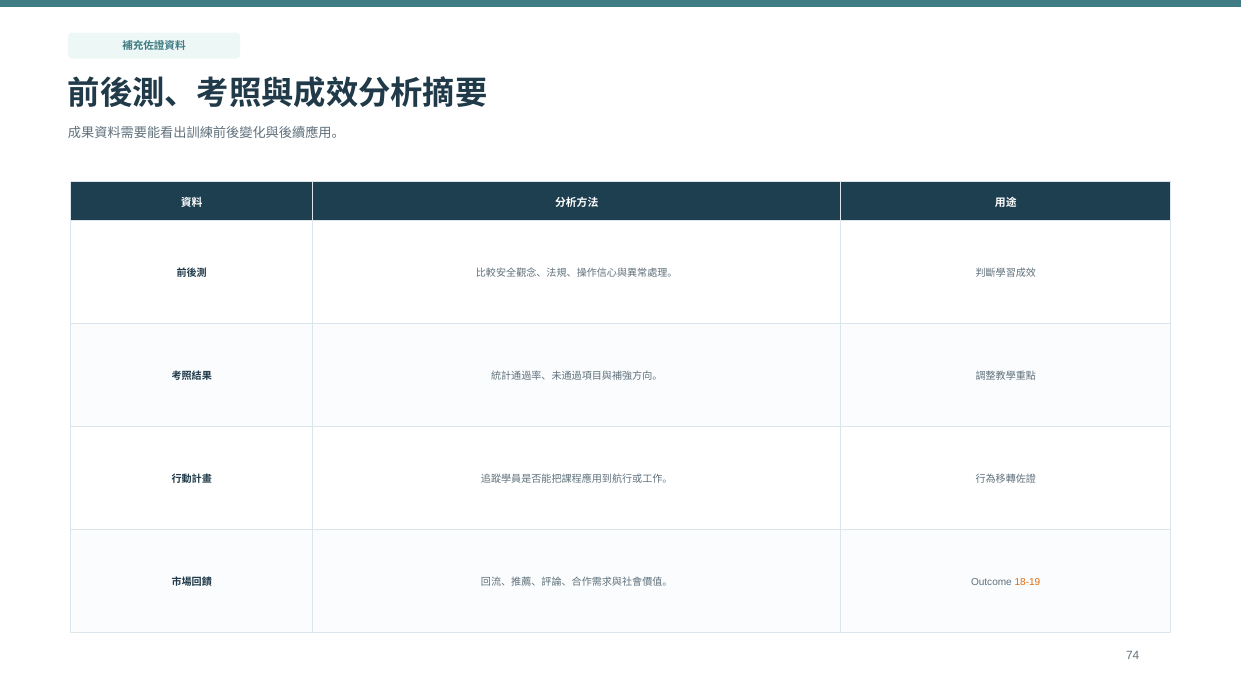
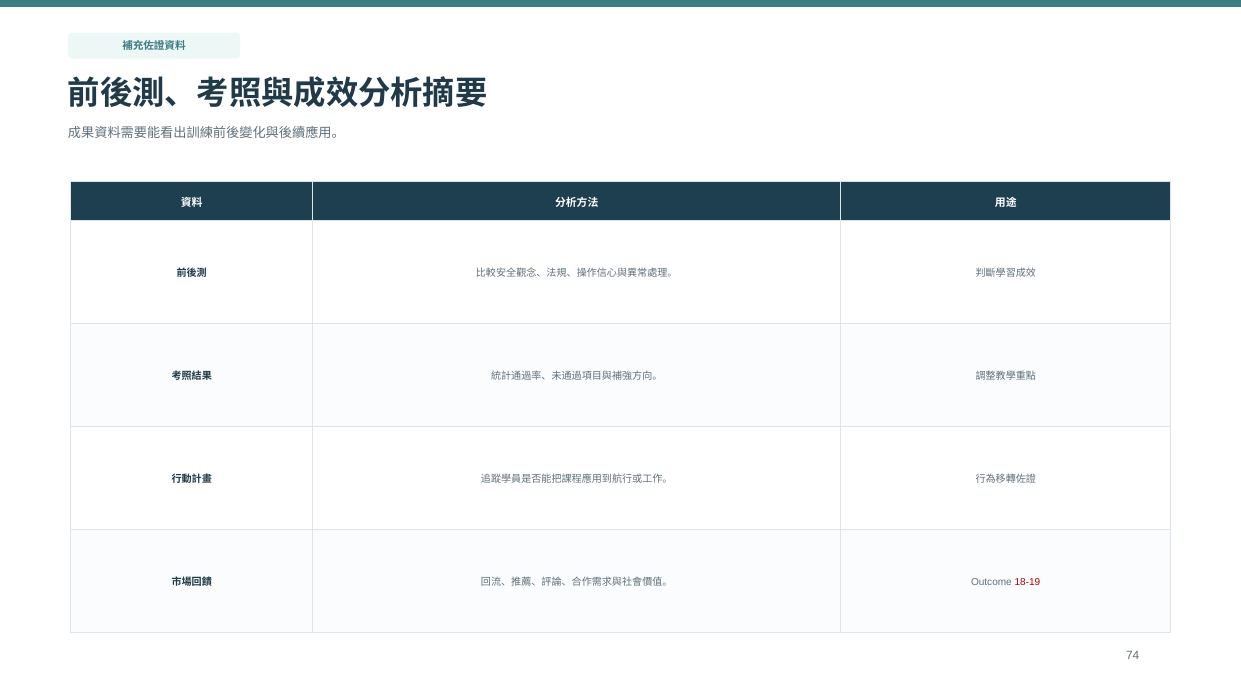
18-19 colour: orange -> red
